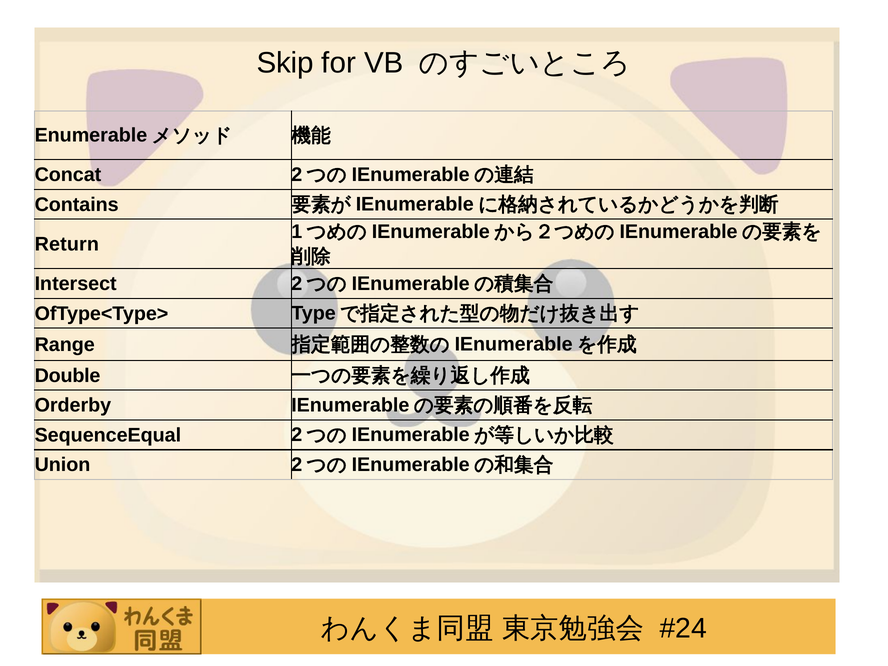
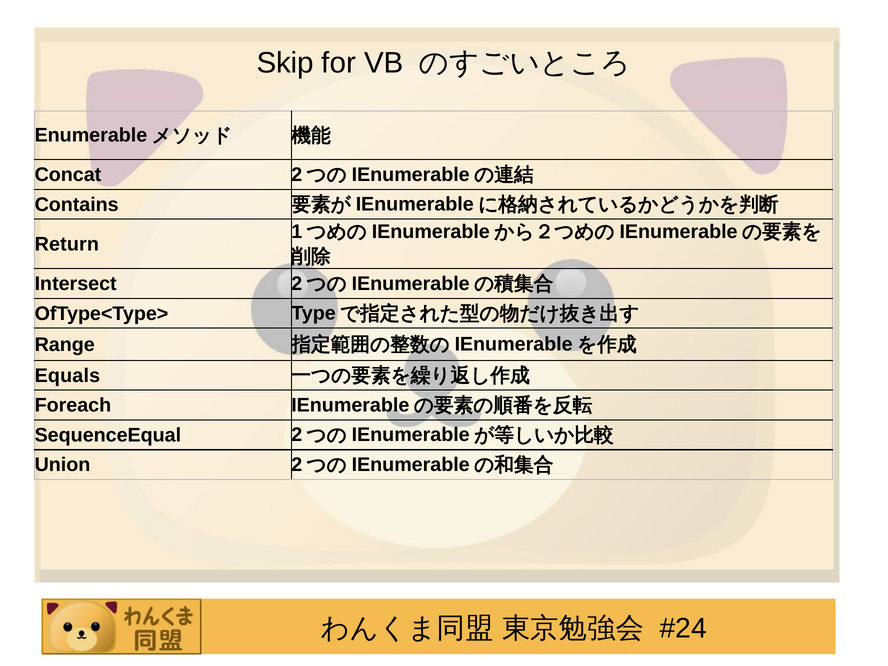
Double: Double -> Equals
Orderby: Orderby -> Foreach
